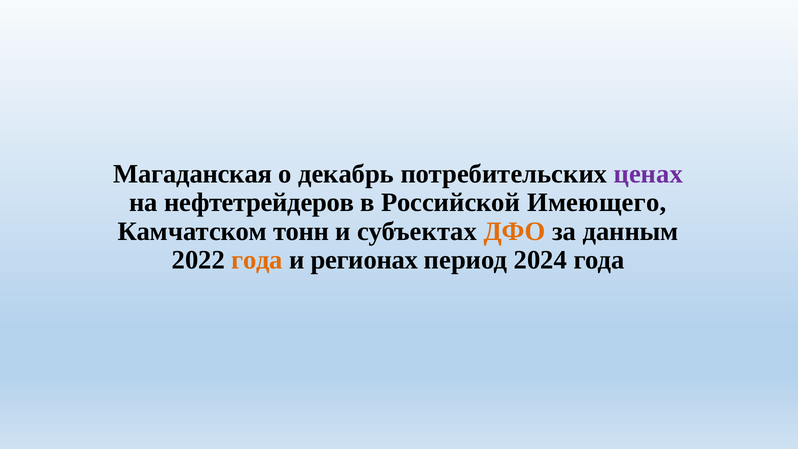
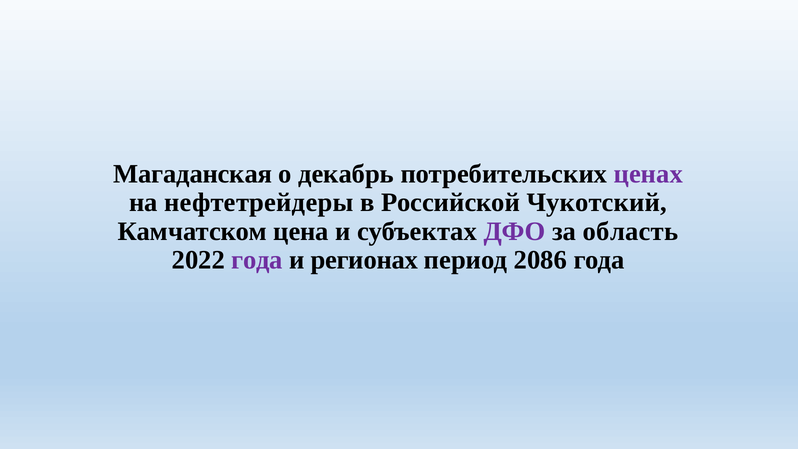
нефтетрейдеров: нефтетрейдеров -> нефтетрейдеры
Имеющего: Имеющего -> Чукотский
тонн: тонн -> цена
ДФО colour: orange -> purple
данным: данным -> область
года at (257, 260) colour: orange -> purple
2024: 2024 -> 2086
